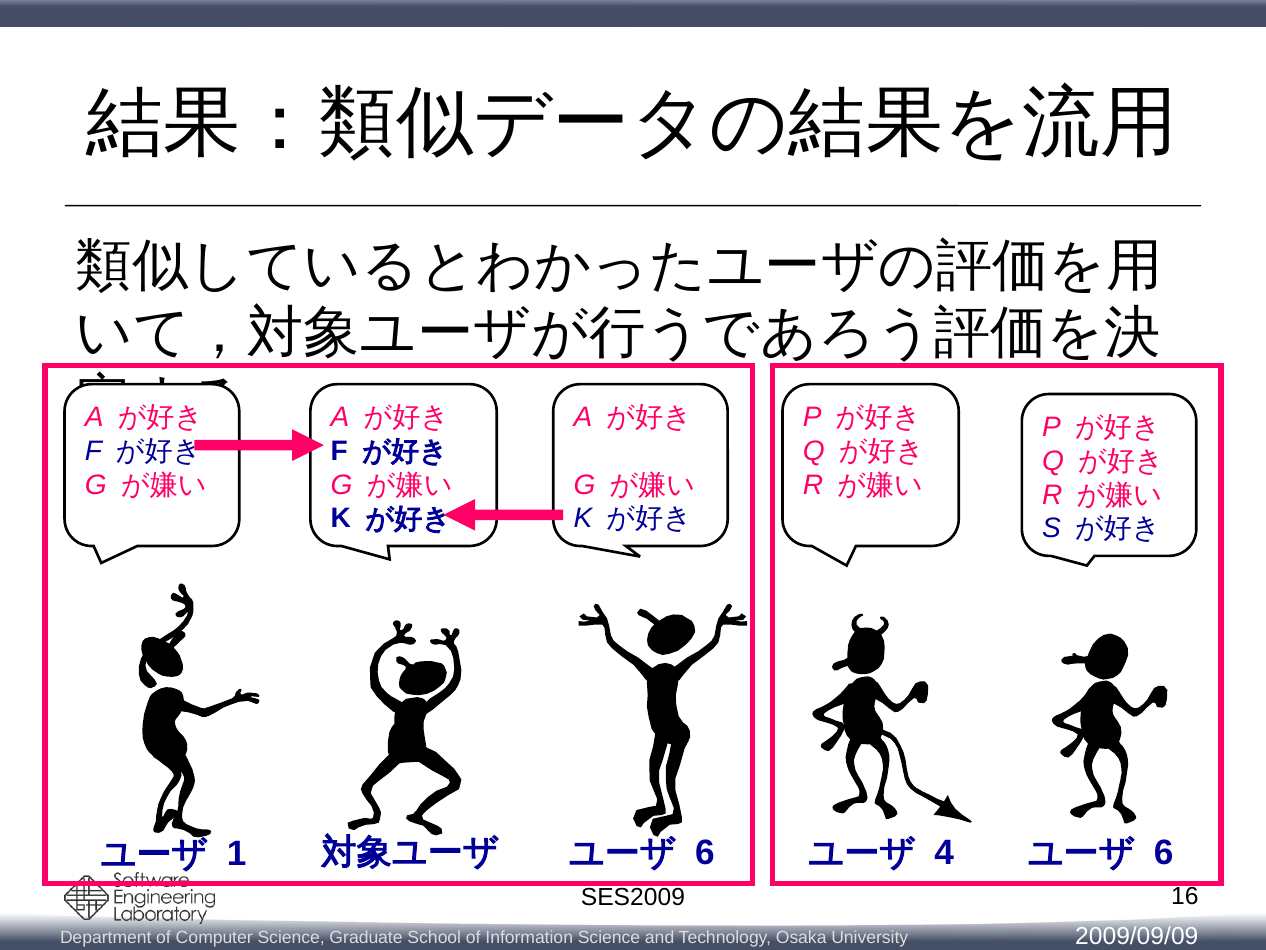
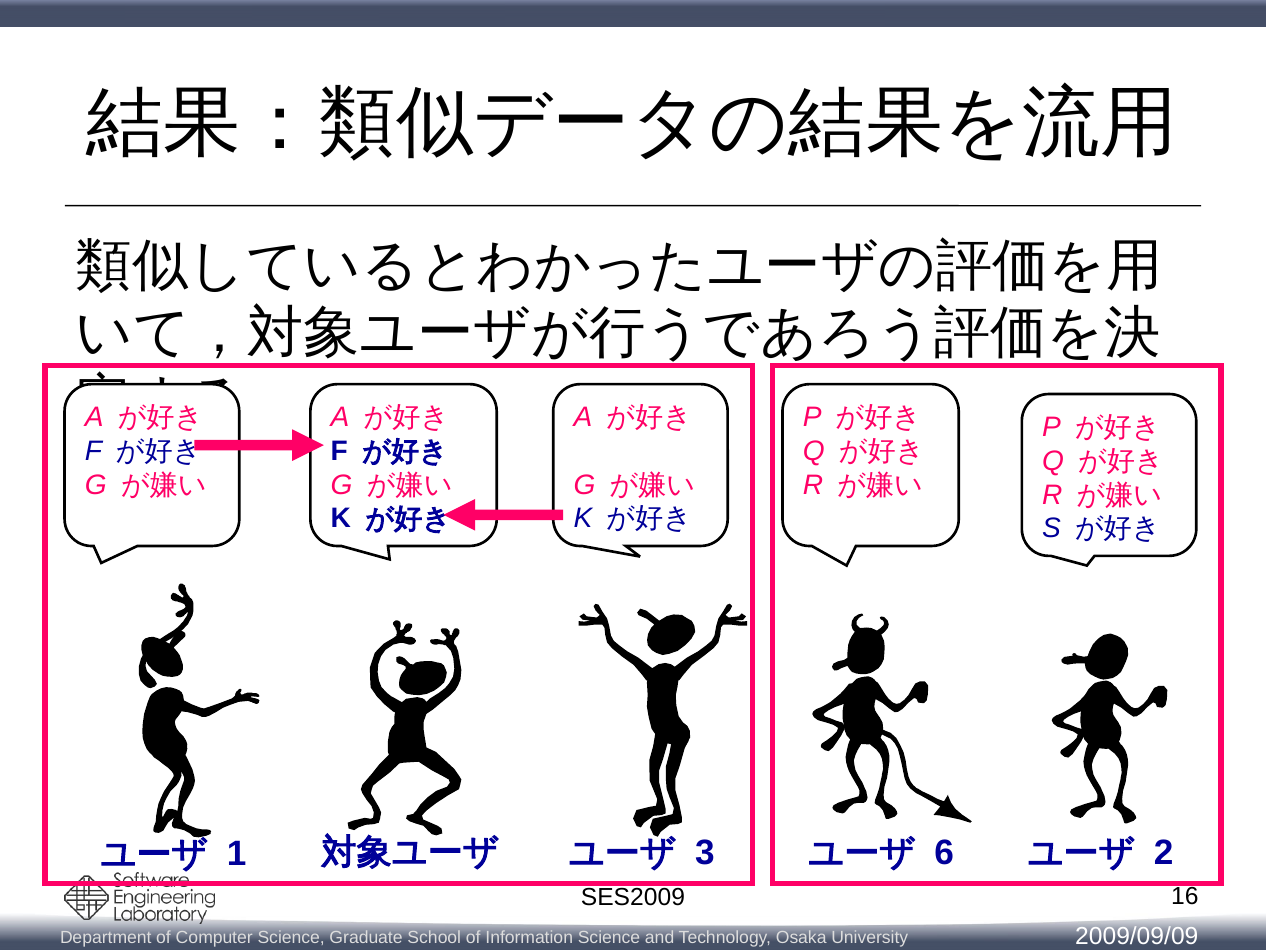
6 at (705, 853): 6 -> 3
4: 4 -> 6
6 at (1164, 853): 6 -> 2
